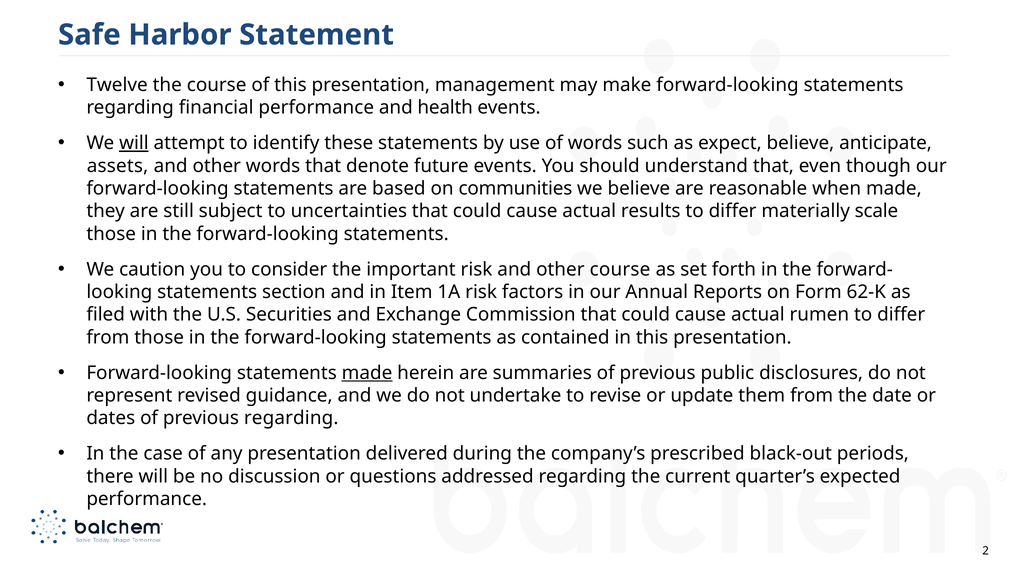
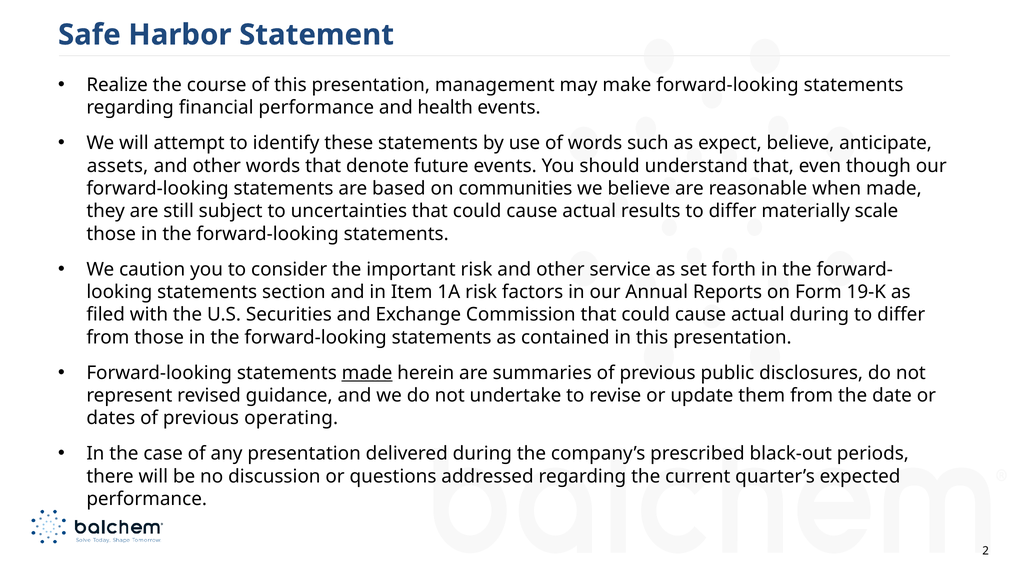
Twelve: Twelve -> Realize
will at (134, 143) underline: present -> none
other course: course -> service
62-K: 62-K -> 19-K
actual rumen: rumen -> during
previous regarding: regarding -> operating
